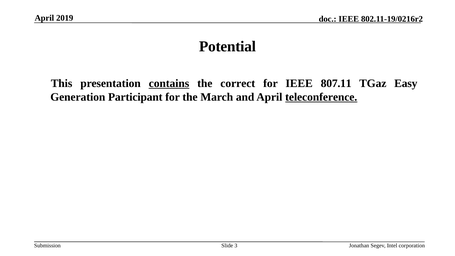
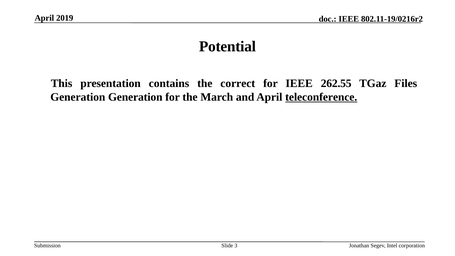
contains underline: present -> none
807.11: 807.11 -> 262.55
Easy: Easy -> Files
Generation Participant: Participant -> Generation
